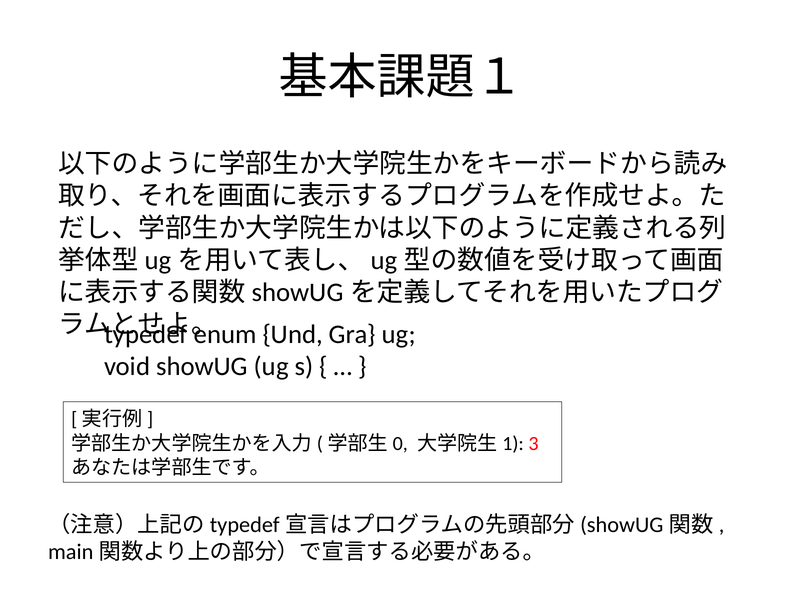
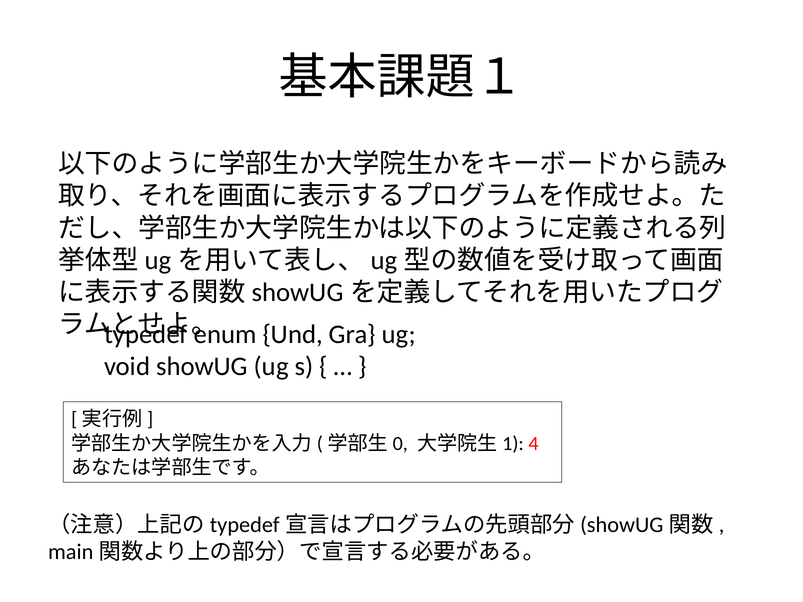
3: 3 -> 4
